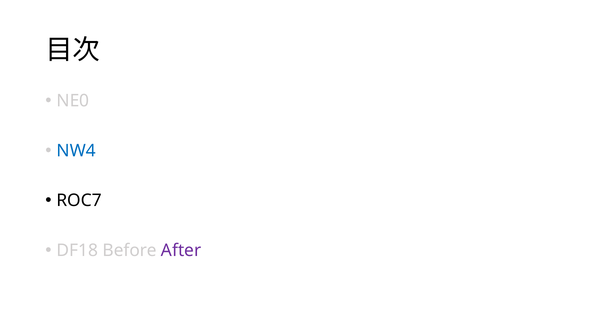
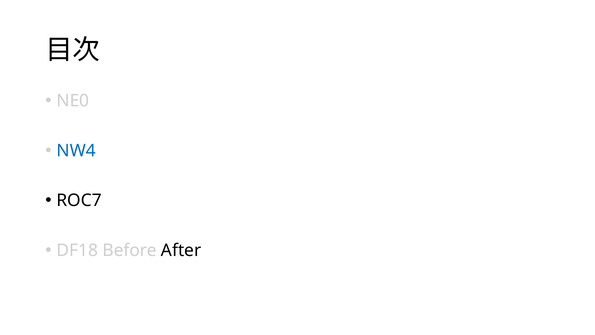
After colour: purple -> black
